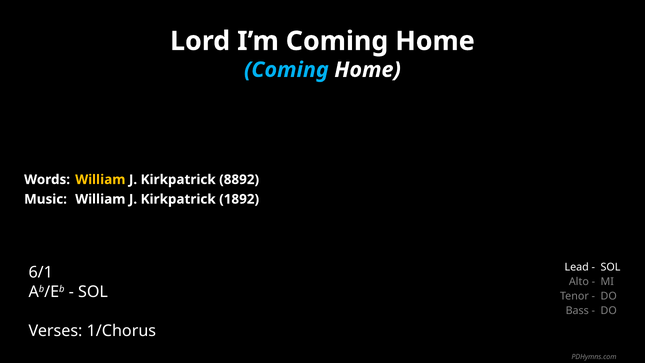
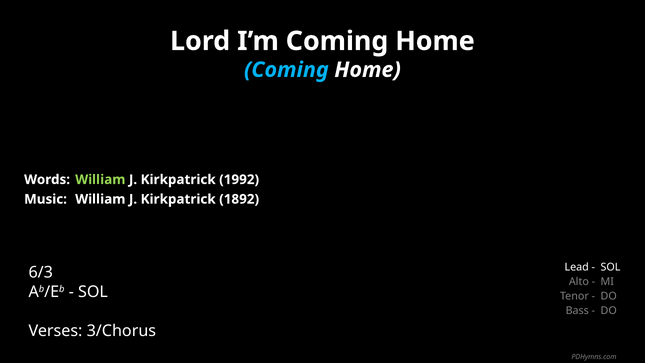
William at (100, 179) colour: yellow -> light green
8892: 8892 -> 1992
6/1: 6/1 -> 6/3
1/Chorus: 1/Chorus -> 3/Chorus
